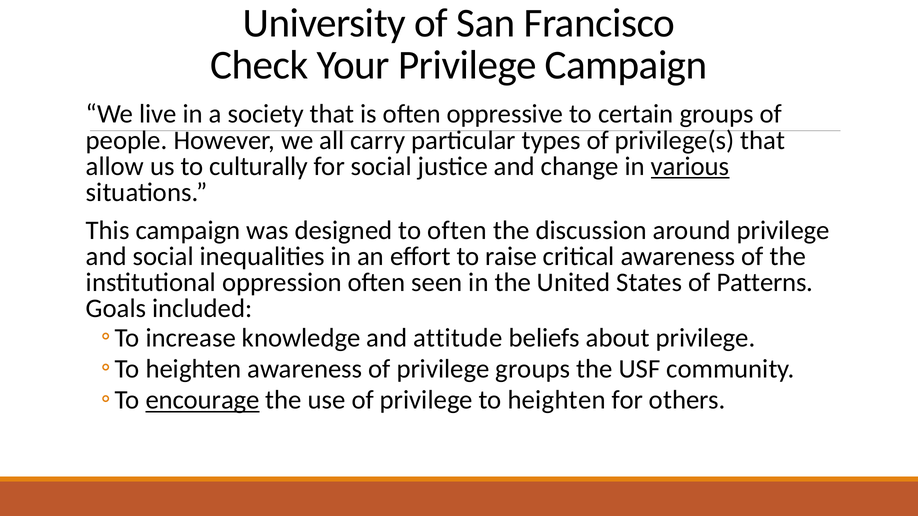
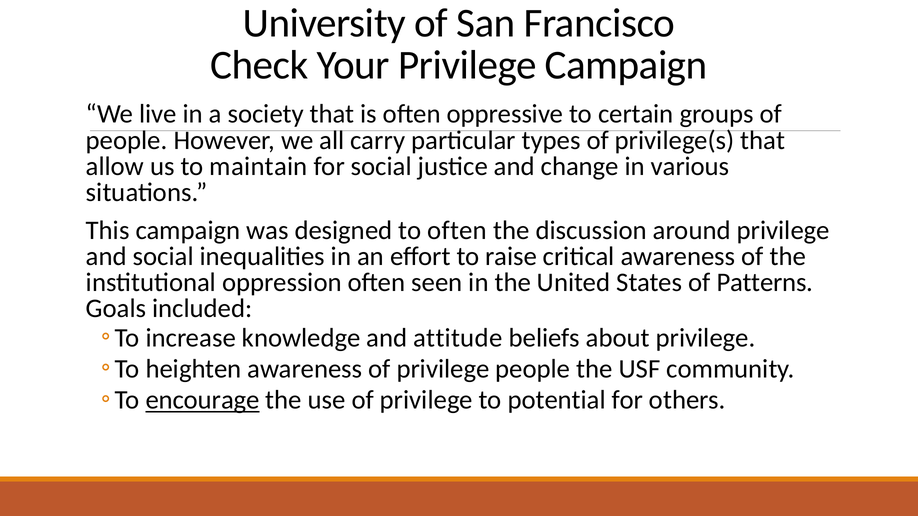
culturally: culturally -> maintain
various underline: present -> none
privilege groups: groups -> people
to heighten: heighten -> potential
